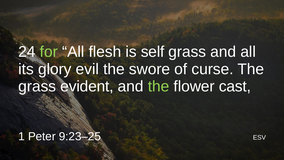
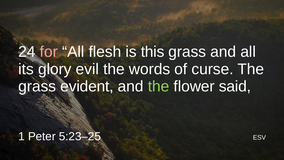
for colour: light green -> pink
self: self -> this
swore: swore -> words
cast: cast -> said
9:23–25: 9:23–25 -> 5:23–25
